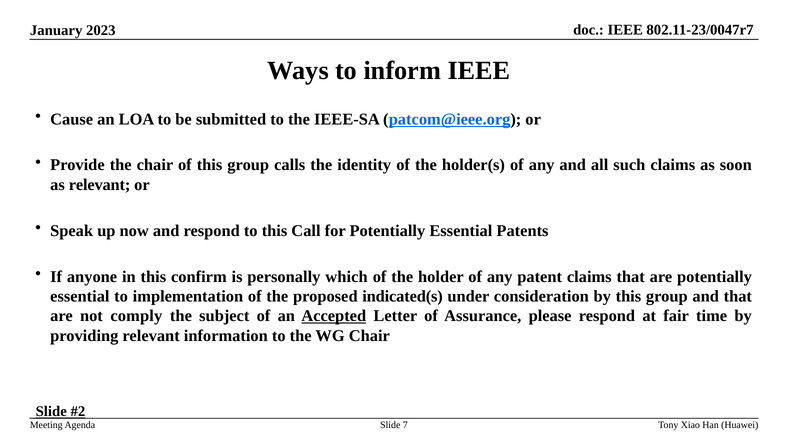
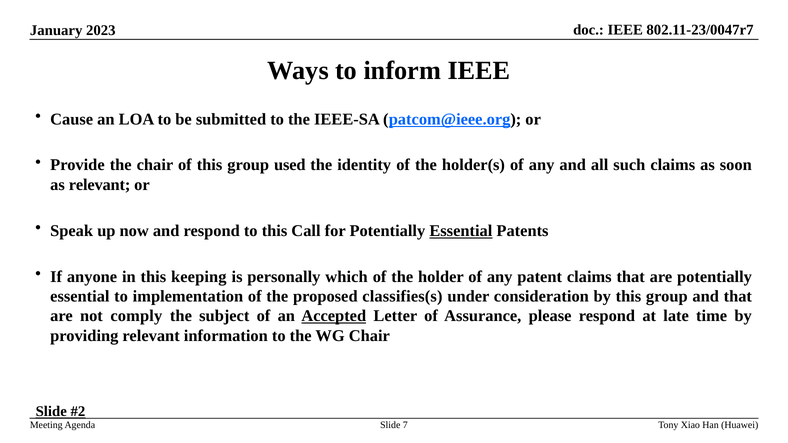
calls: calls -> used
Essential at (461, 231) underline: none -> present
confirm: confirm -> keeping
indicated(s: indicated(s -> classifies(s
fair: fair -> late
